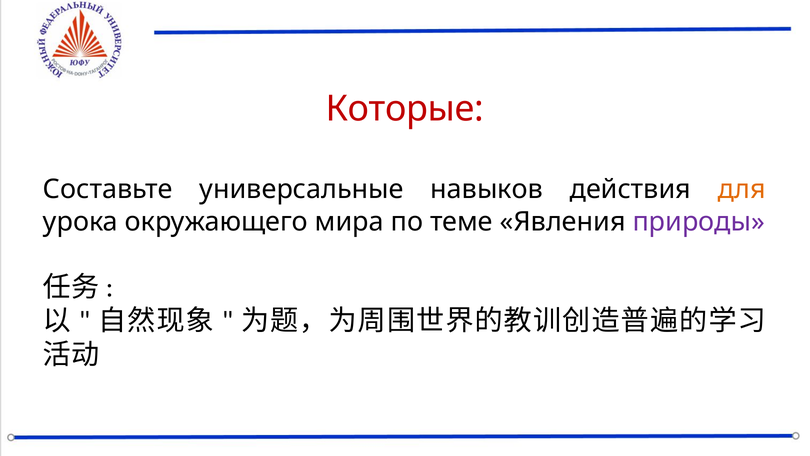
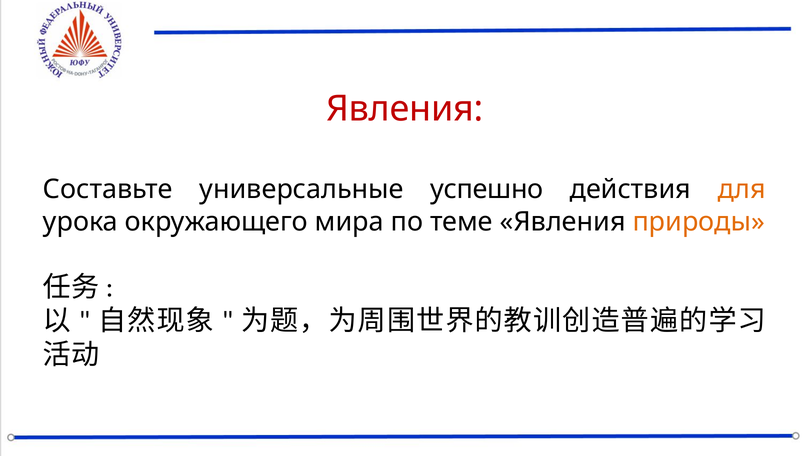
Которые at (405, 109): Которые -> Явления
навыков: навыков -> успешно
природы colour: purple -> orange
